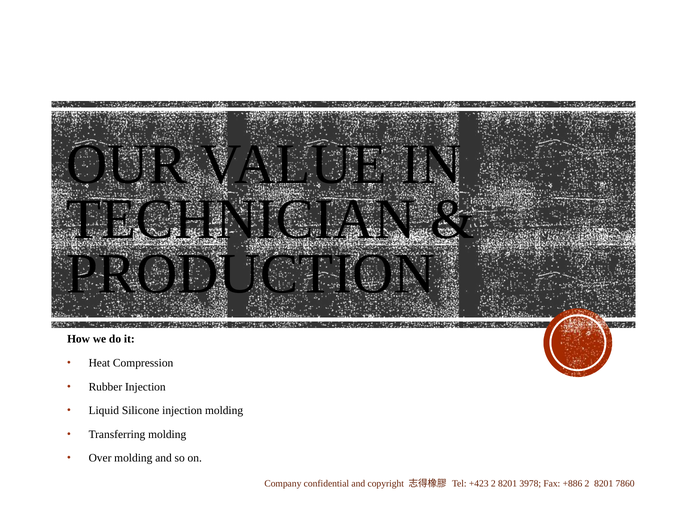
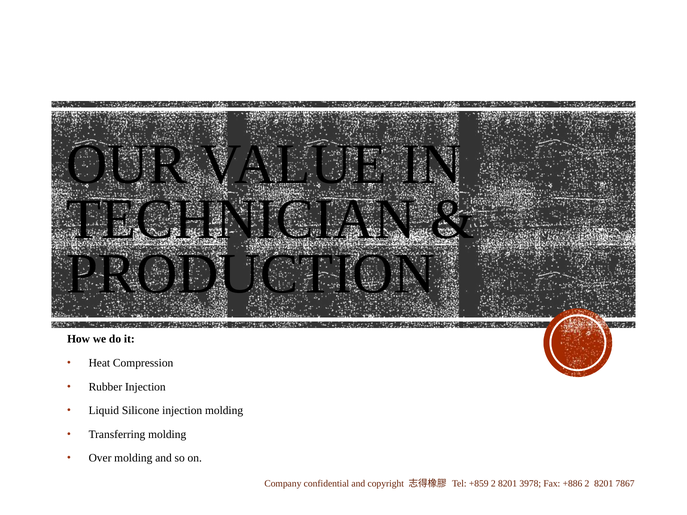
+423: +423 -> +859
7860: 7860 -> 7867
